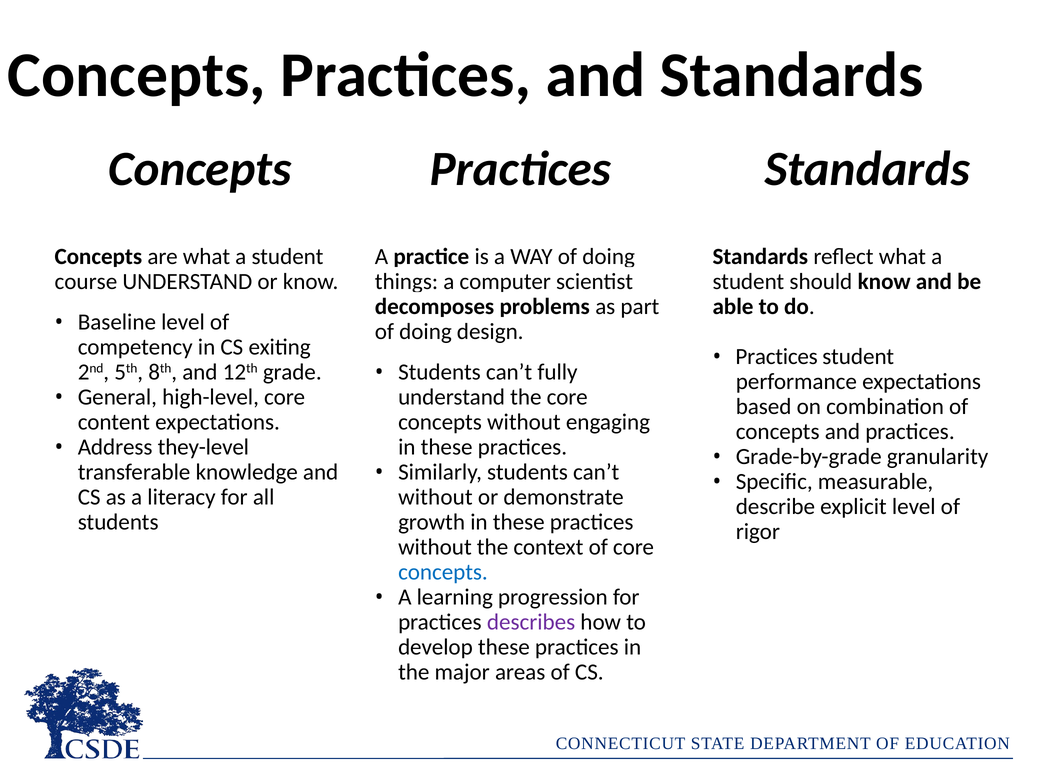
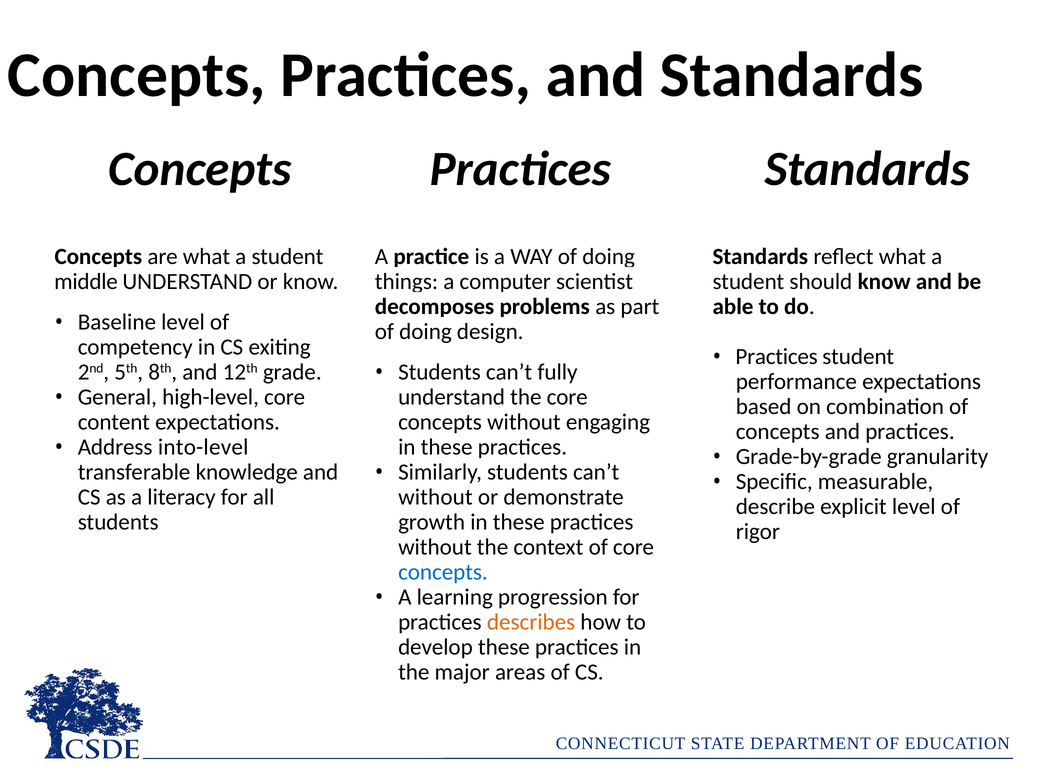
course: course -> middle
they-level: they-level -> into-level
describes colour: purple -> orange
